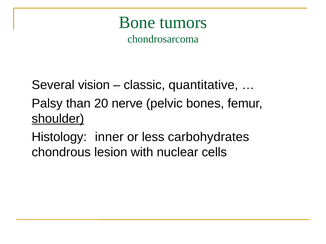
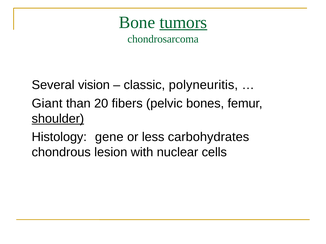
tumors underline: none -> present
quantitative: quantitative -> polyneuritis
Palsy: Palsy -> Giant
nerve: nerve -> fibers
inner: inner -> gene
